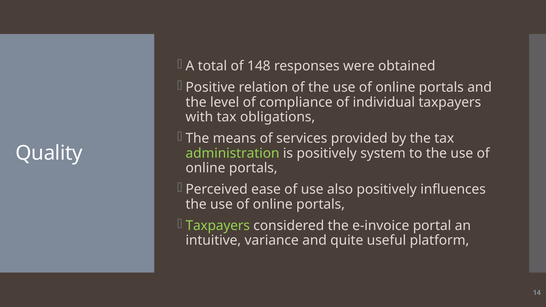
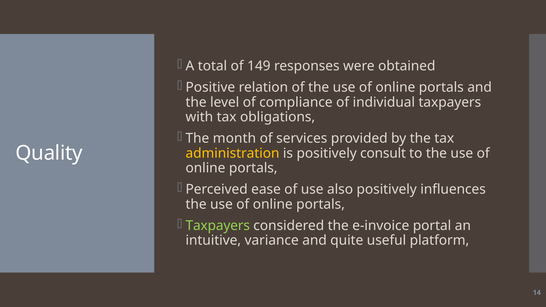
148: 148 -> 149
means: means -> month
administration colour: light green -> yellow
system: system -> consult
